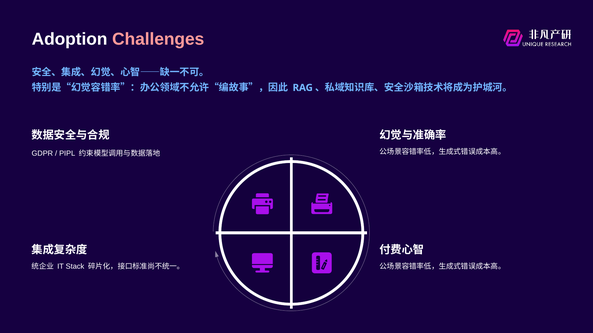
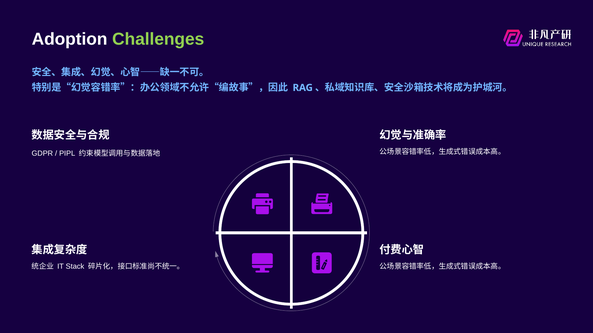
Challenges colour: pink -> light green
